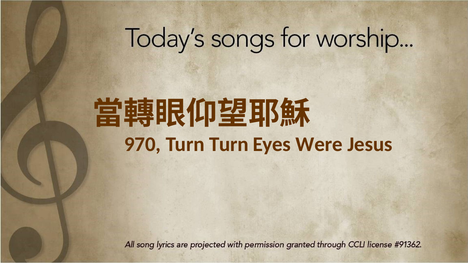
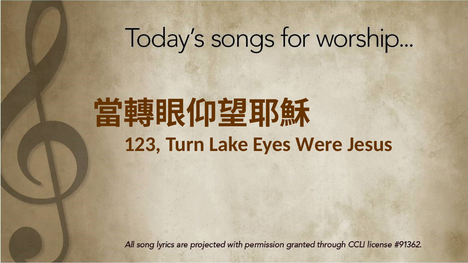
970: 970 -> 123
Turn Turn: Turn -> Lake
